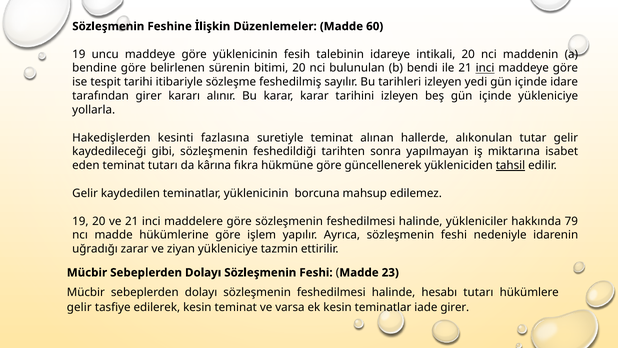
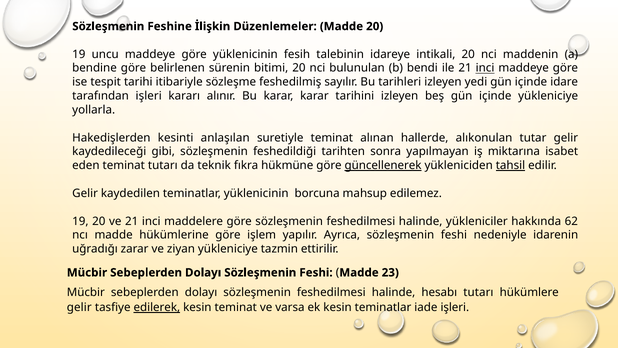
Madde 60: 60 -> 20
tarafından girer: girer -> işleri
fazlasına: fazlasına -> anlaşılan
kârına: kârına -> teknik
güncellenerek underline: none -> present
79: 79 -> 62
edilerek underline: none -> present
iade girer: girer -> işleri
